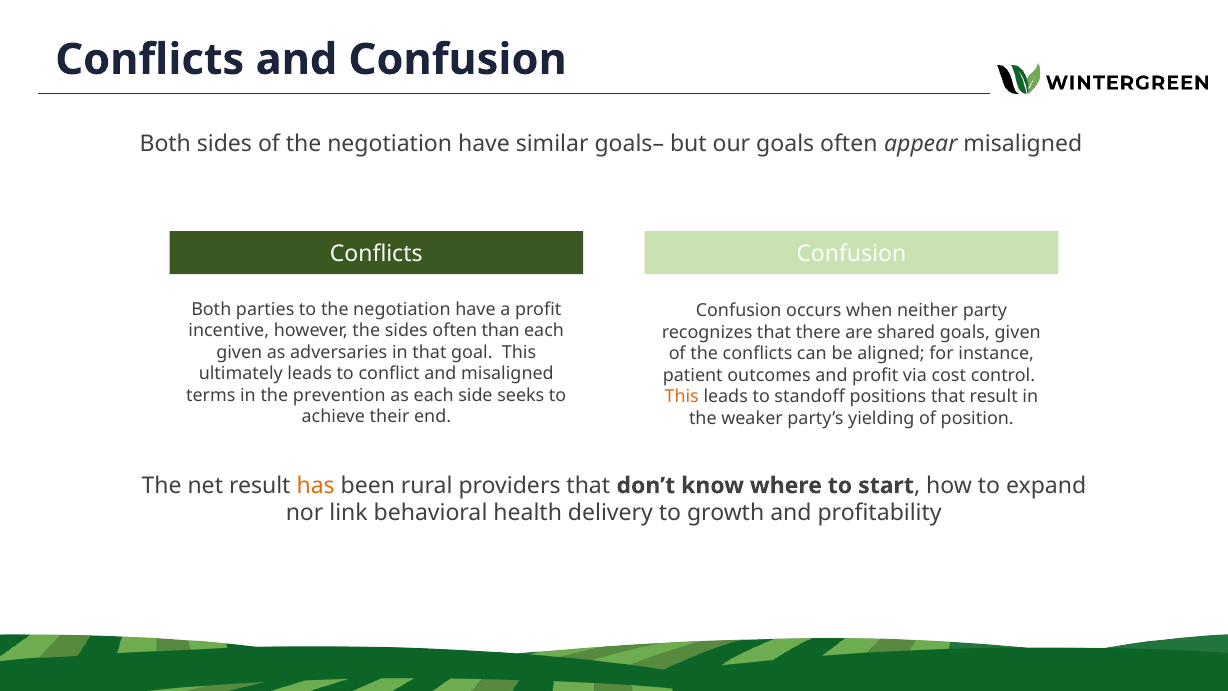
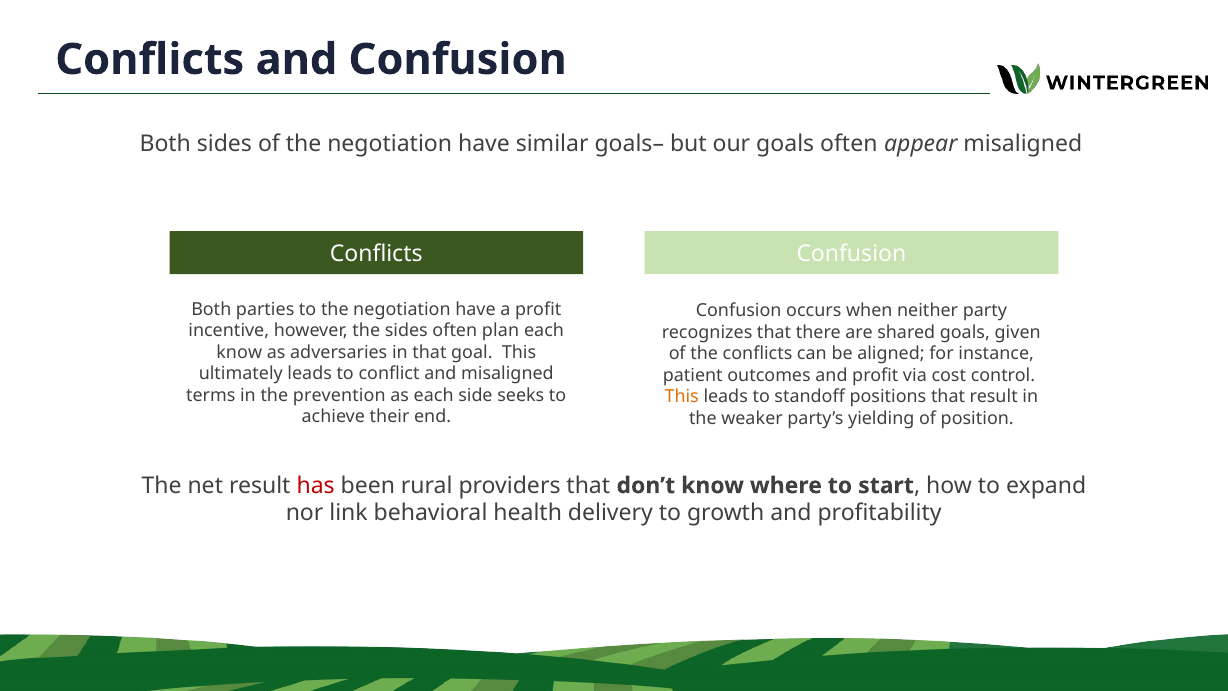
than: than -> plan
given at (239, 352): given -> know
has colour: orange -> red
